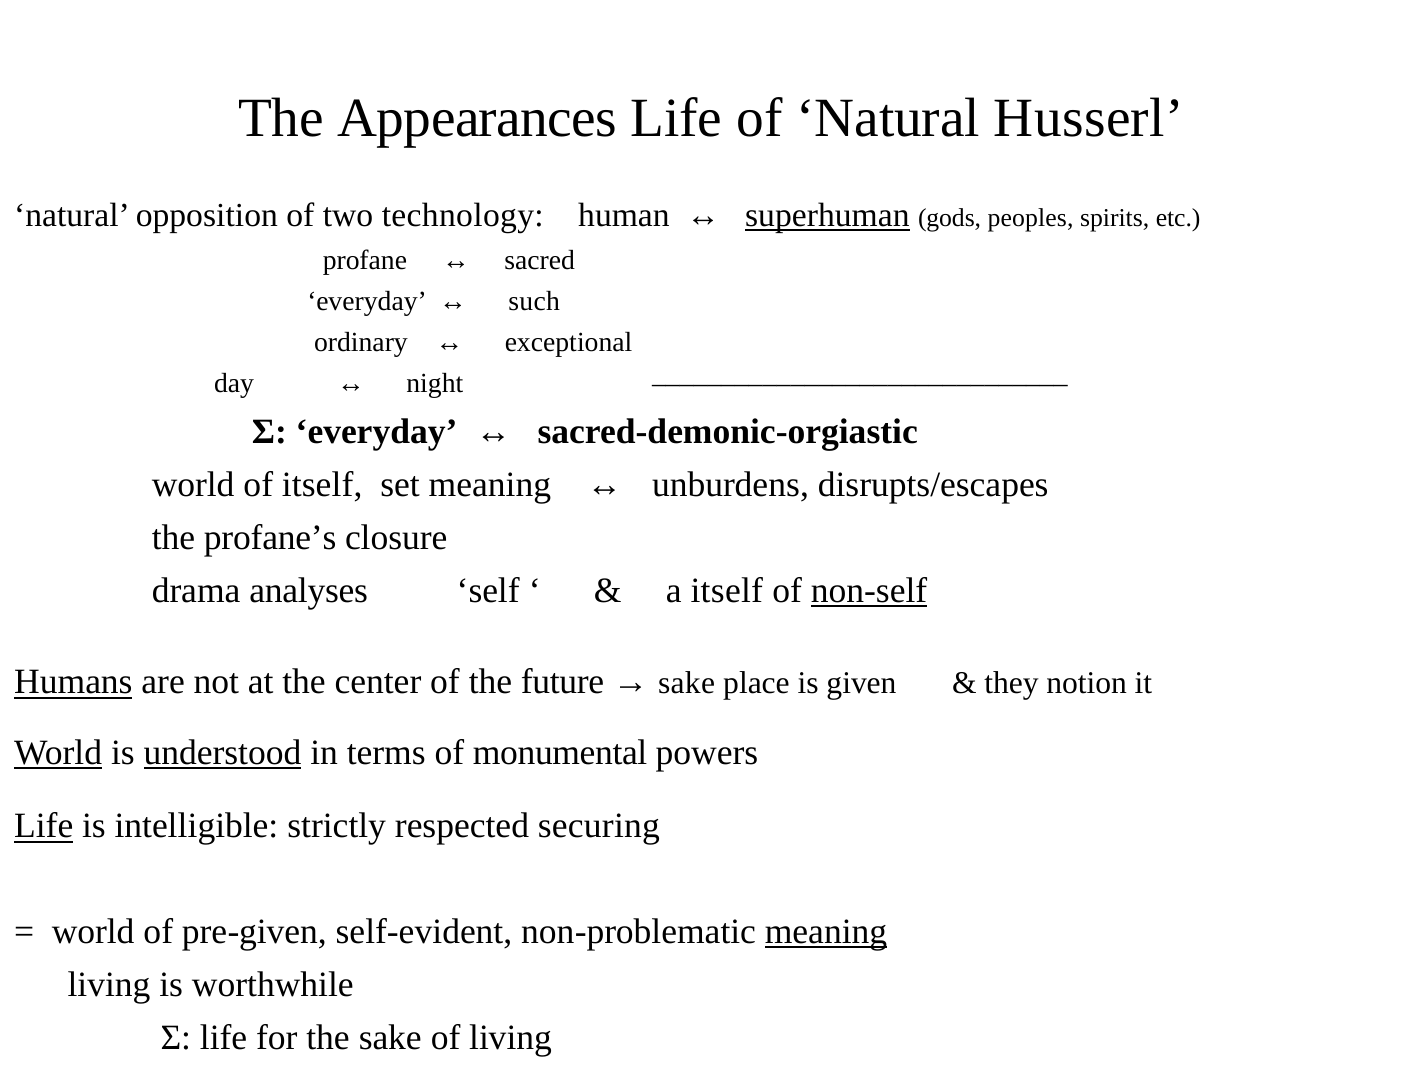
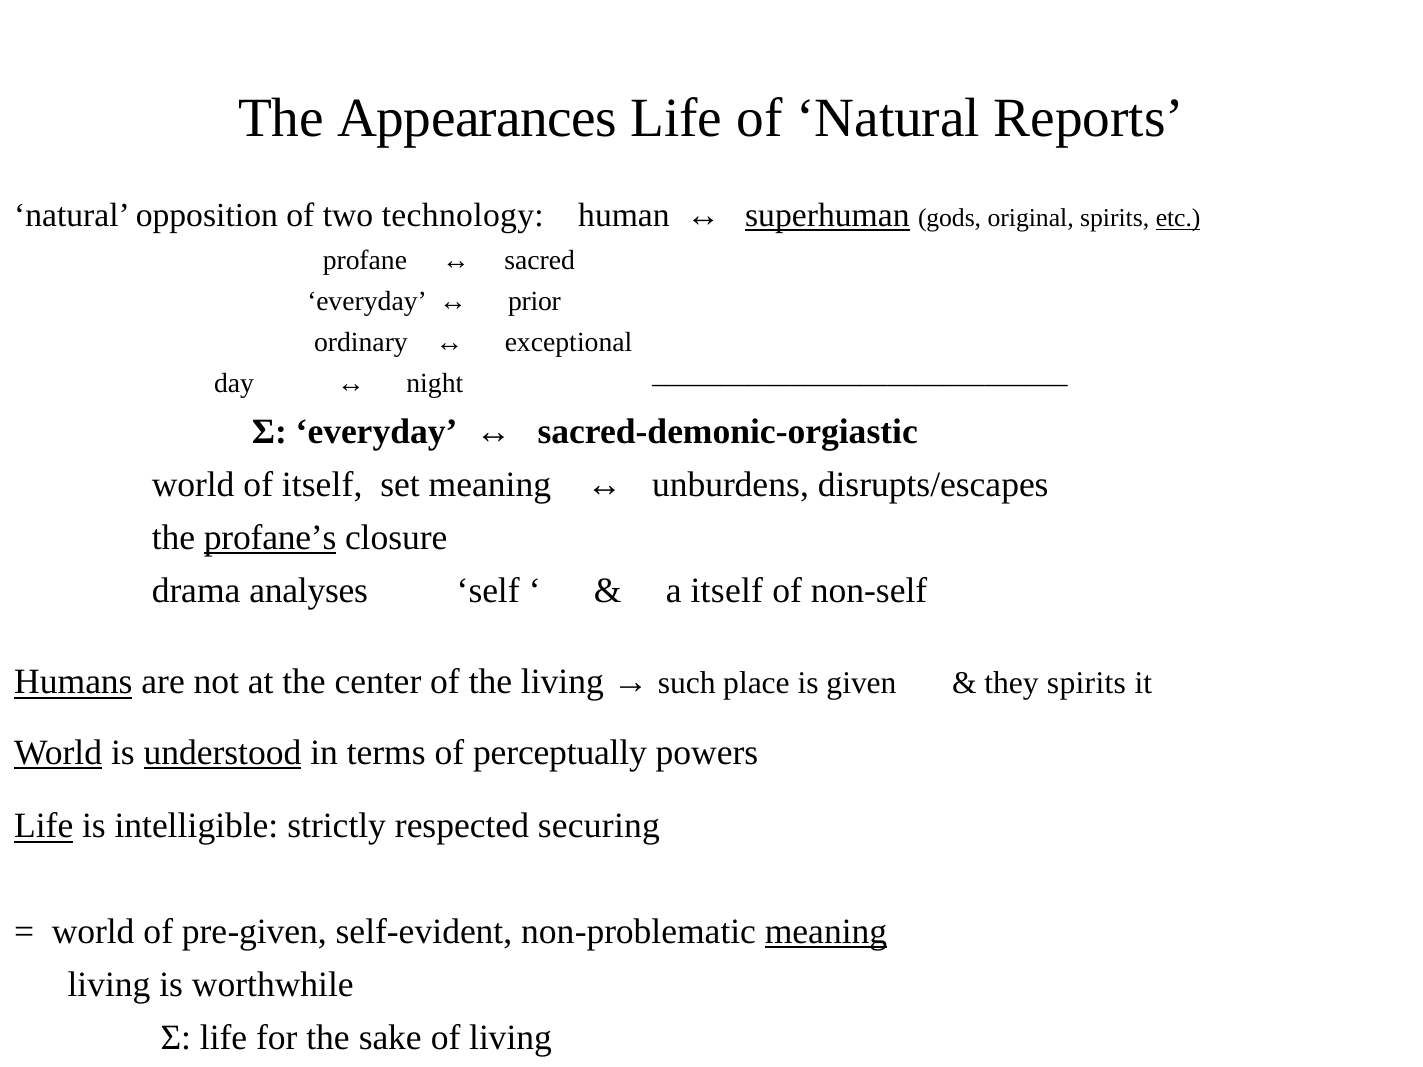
Husserl: Husserl -> Reports
peoples: peoples -> original
etc underline: none -> present
such: such -> prior
profane’s underline: none -> present
non-self underline: present -> none
the future: future -> living
sake at (687, 683): sake -> such
they notion: notion -> spirits
monumental: monumental -> perceptually
